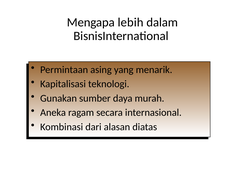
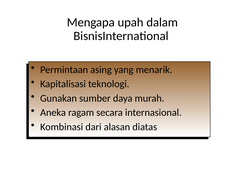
lebih: lebih -> upah
